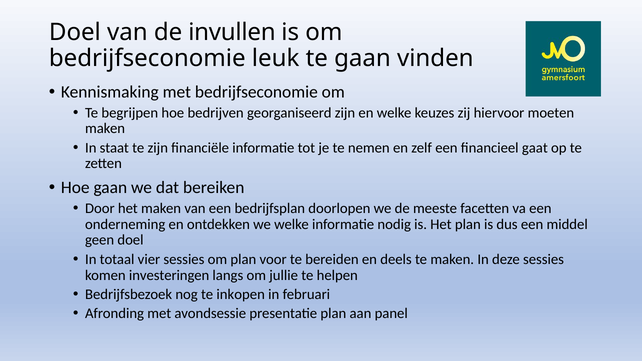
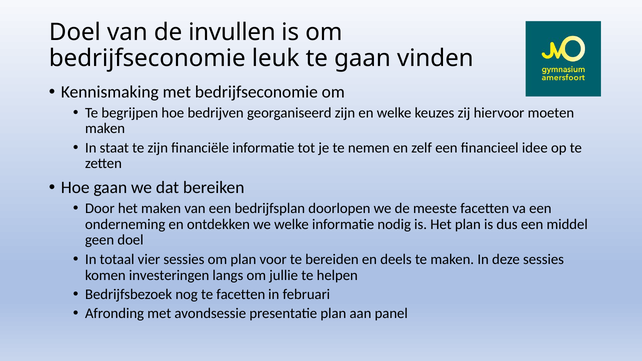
gaat: gaat -> idee
te inkopen: inkopen -> facetten
